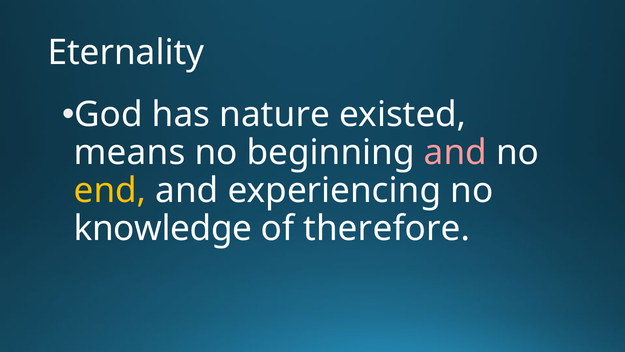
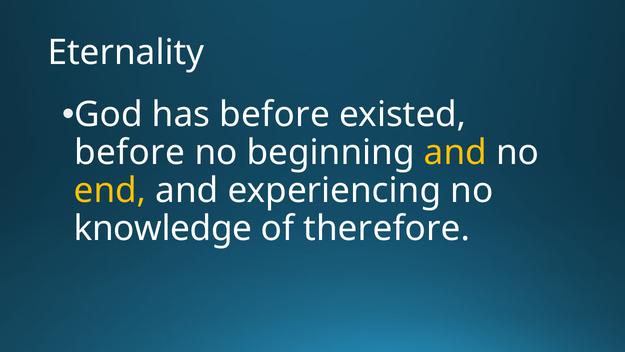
has nature: nature -> before
means at (130, 153): means -> before
and at (455, 153) colour: pink -> yellow
